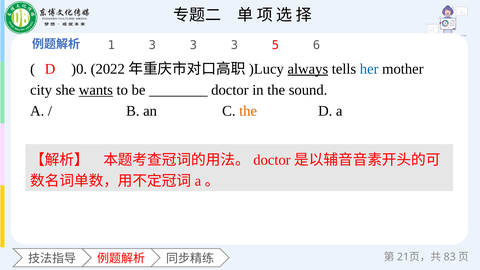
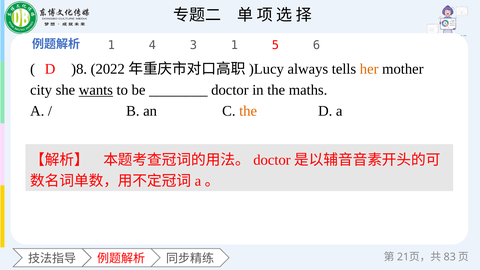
1 3: 3 -> 4
3 at (234, 45): 3 -> 1
)0: )0 -> )8
always underline: present -> none
her colour: blue -> orange
sound: sound -> maths
